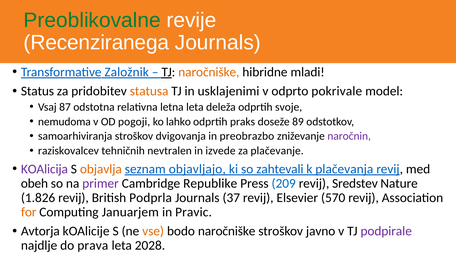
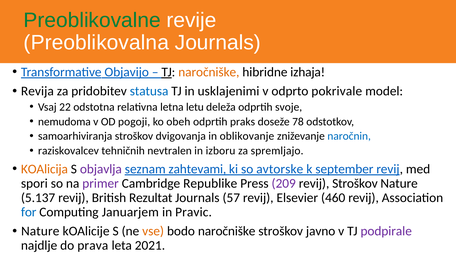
Recenziranega: Recenziranega -> Preoblikovalna
Založnik: Založnik -> Objavijo
mladi: mladi -> izhaja
Status: Status -> Revija
statusa colour: orange -> blue
87: 87 -> 22
letna leta: leta -> letu
lahko: lahko -> obeh
89: 89 -> 78
preobrazbo: preobrazbo -> oblikovanje
naročnin colour: purple -> blue
izvede: izvede -> izboru
plačevanje: plačevanje -> spremljajo
KOAlicija colour: purple -> orange
objavlja colour: orange -> purple
objavljajo: objavljajo -> zahtevami
zahtevali: zahtevali -> avtorske
plačevanja: plačevanja -> september
obeh: obeh -> spori
209 colour: blue -> purple
revij Sredstev: Sredstev -> Stroškov
1.826: 1.826 -> 5.137
Podprla: Podprla -> Rezultat
37: 37 -> 57
570: 570 -> 460
for colour: orange -> blue
Avtorja at (40, 232): Avtorja -> Nature
2028: 2028 -> 2021
